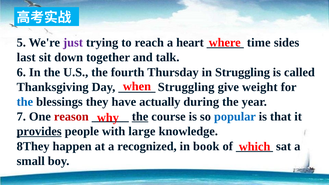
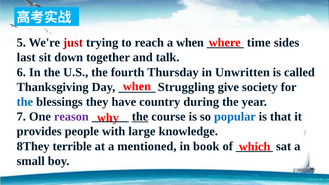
just colour: purple -> red
a heart: heart -> when
in Struggling: Struggling -> Unwritten
weight: weight -> society
actually: actually -> country
reason colour: red -> purple
provides underline: present -> none
happen: happen -> terrible
recognized: recognized -> mentioned
